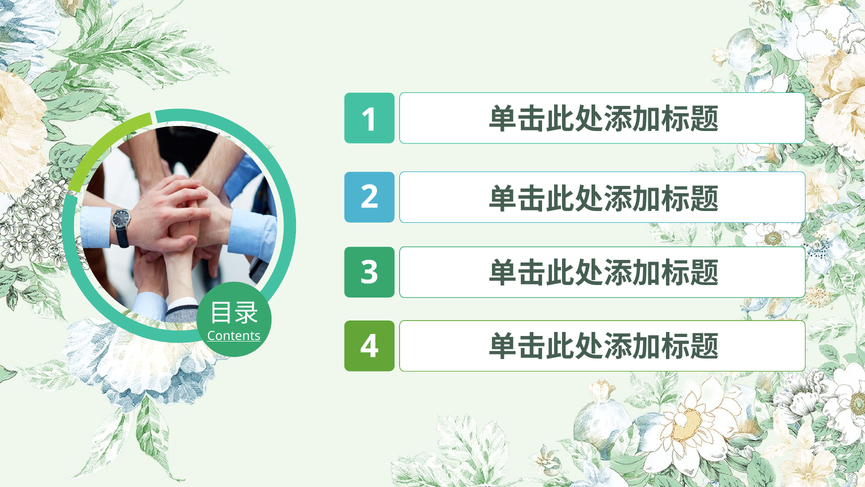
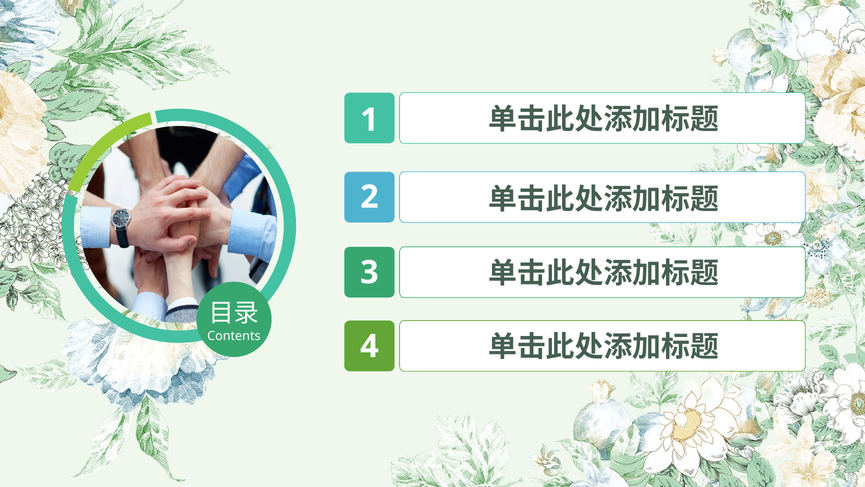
Contents underline: present -> none
